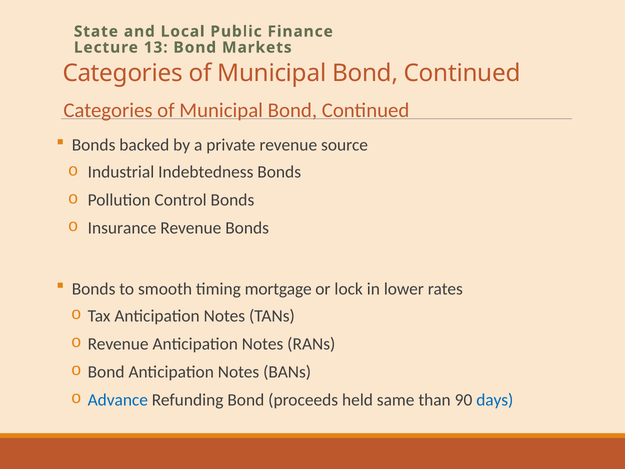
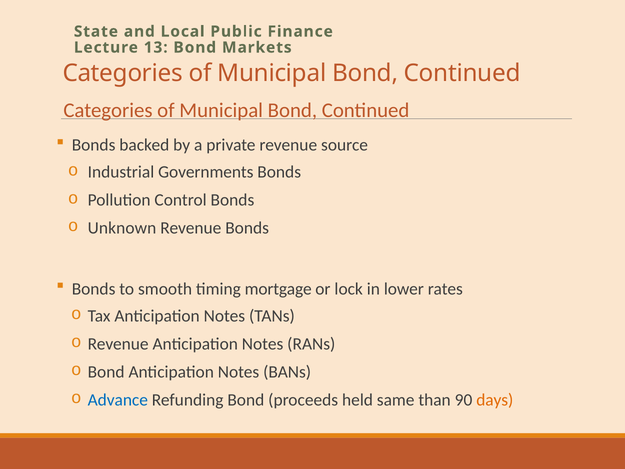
Indebtedness: Indebtedness -> Governments
Insurance: Insurance -> Unknown
days colour: blue -> orange
